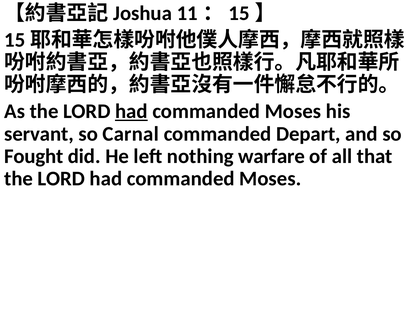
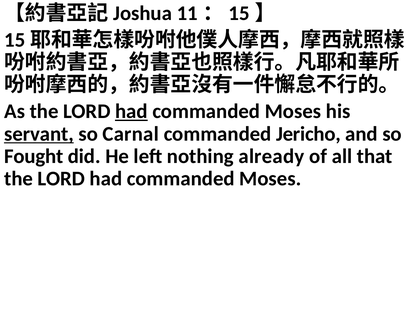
servant underline: none -> present
Depart: Depart -> Jericho
warfare: warfare -> already
